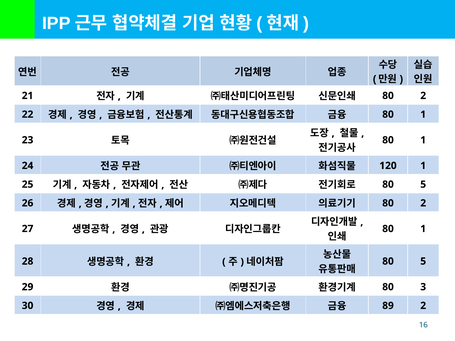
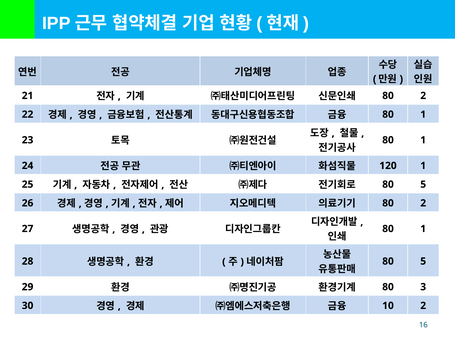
89: 89 -> 10
